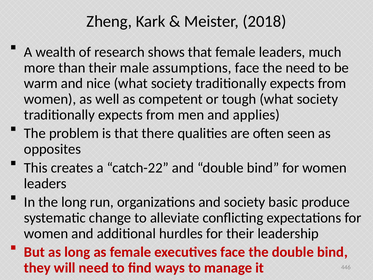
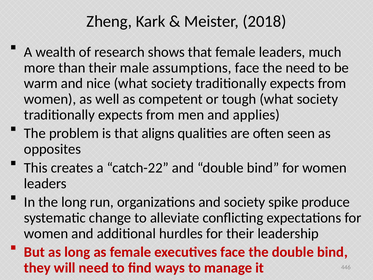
there: there -> aligns
basic: basic -> spike
